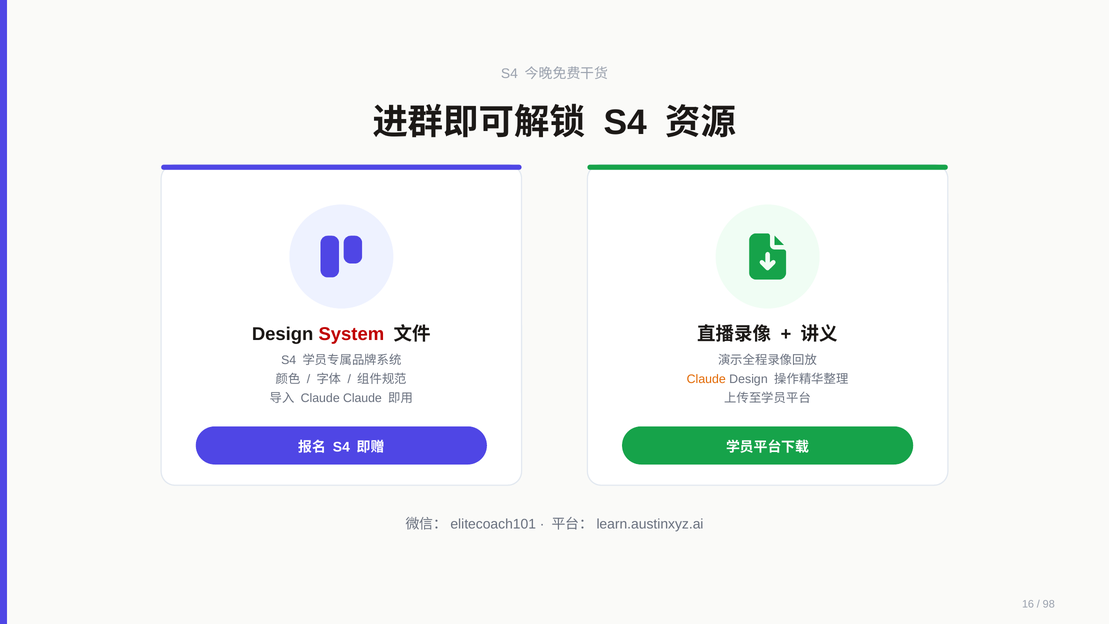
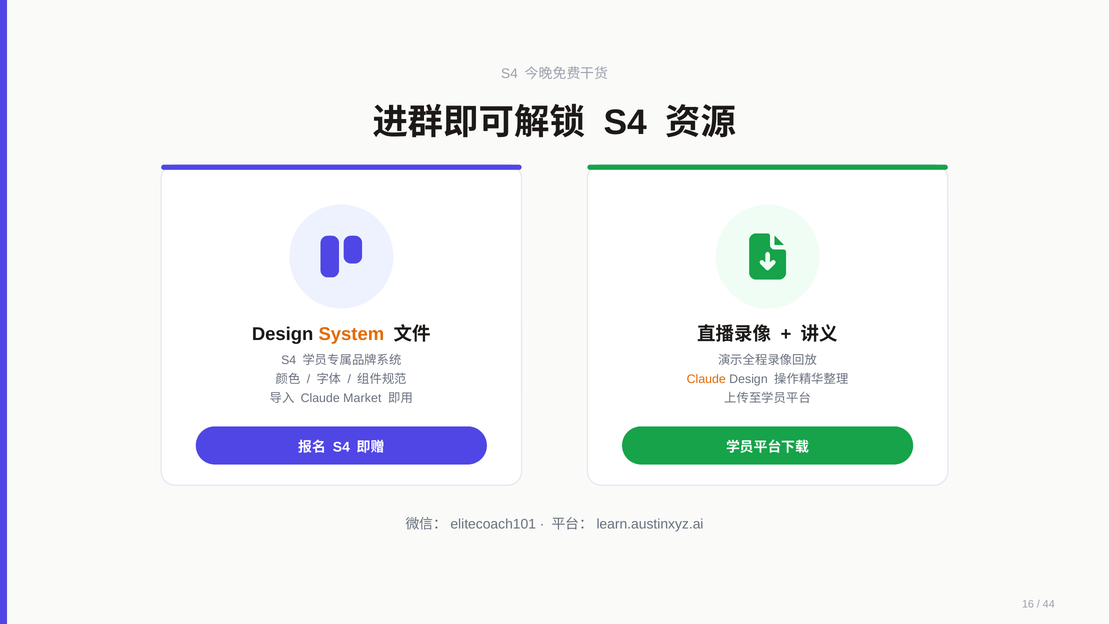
System colour: red -> orange
Claude Claude: Claude -> Market
98: 98 -> 44
